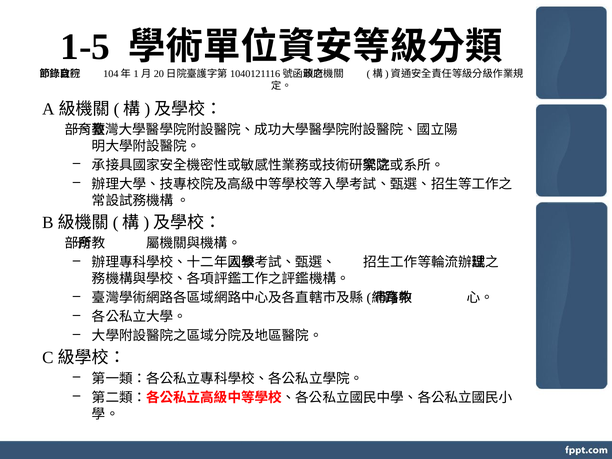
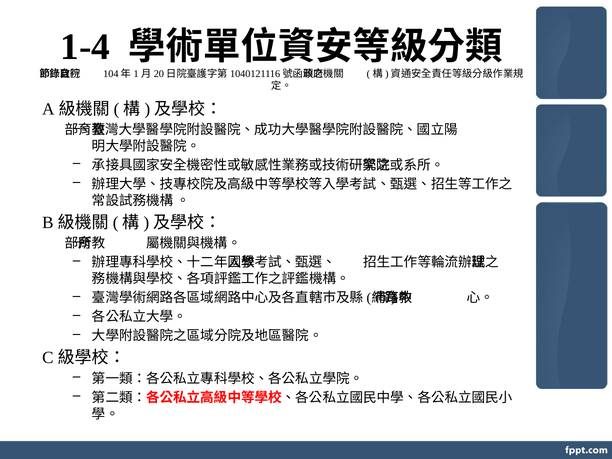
1-5: 1-5 -> 1-4
